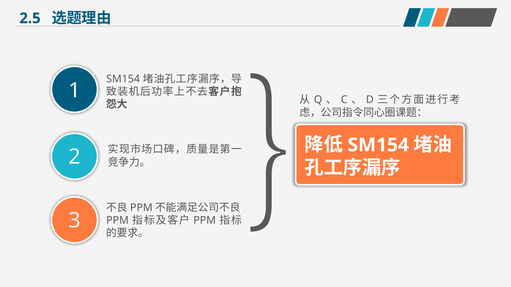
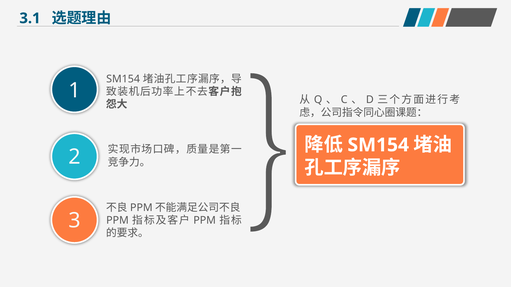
2.5: 2.5 -> 3.1
